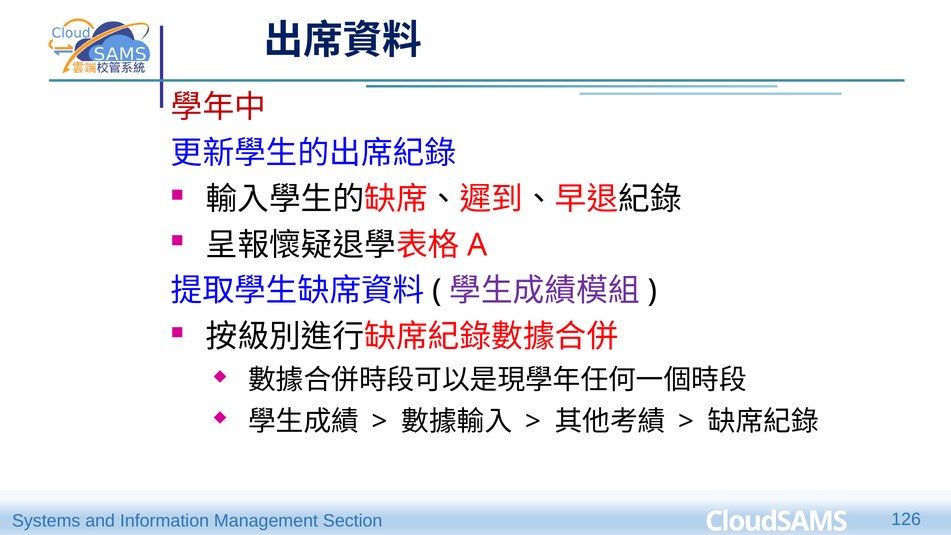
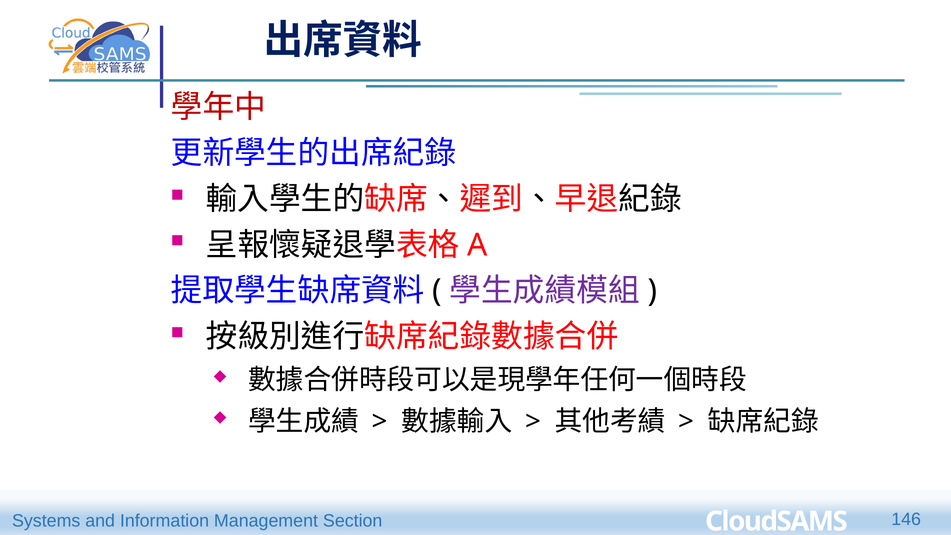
126: 126 -> 146
